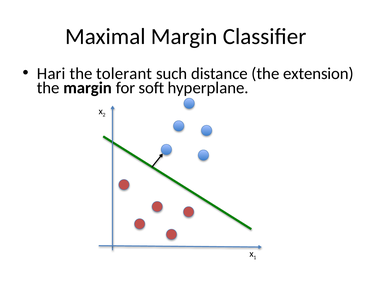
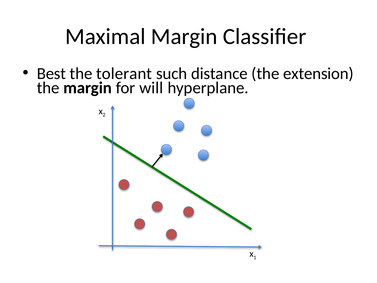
Hari: Hari -> Best
soft: soft -> will
